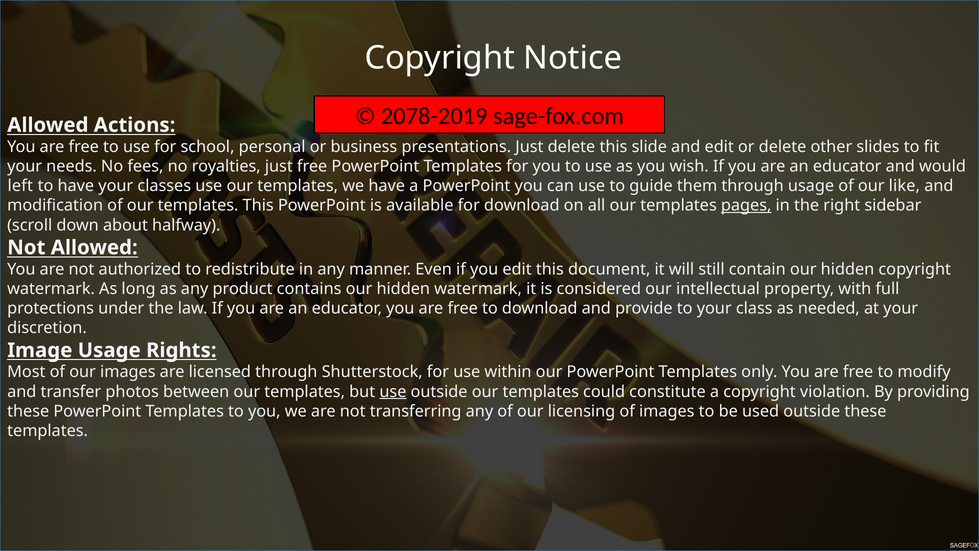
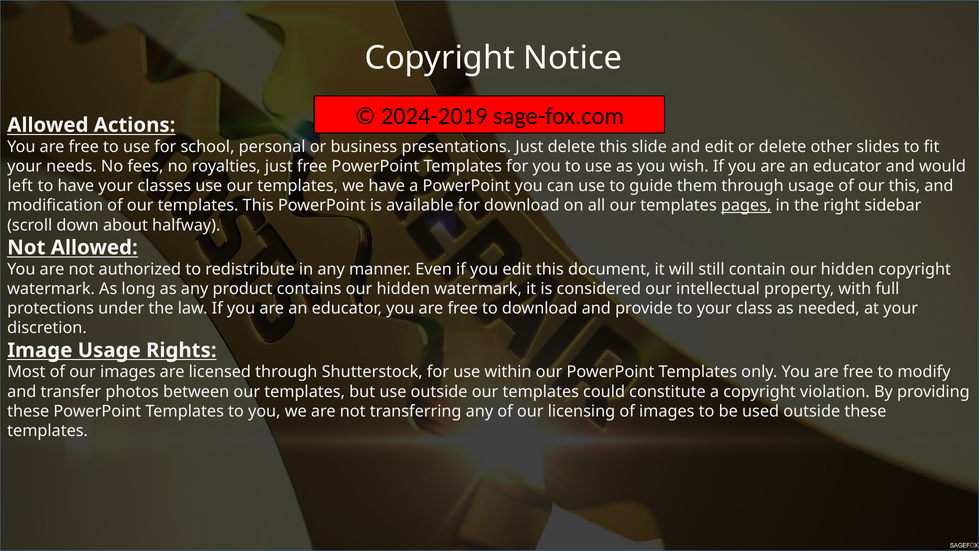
2078-2019: 2078-2019 -> 2024-2019
our like: like -> this
use at (393, 391) underline: present -> none
